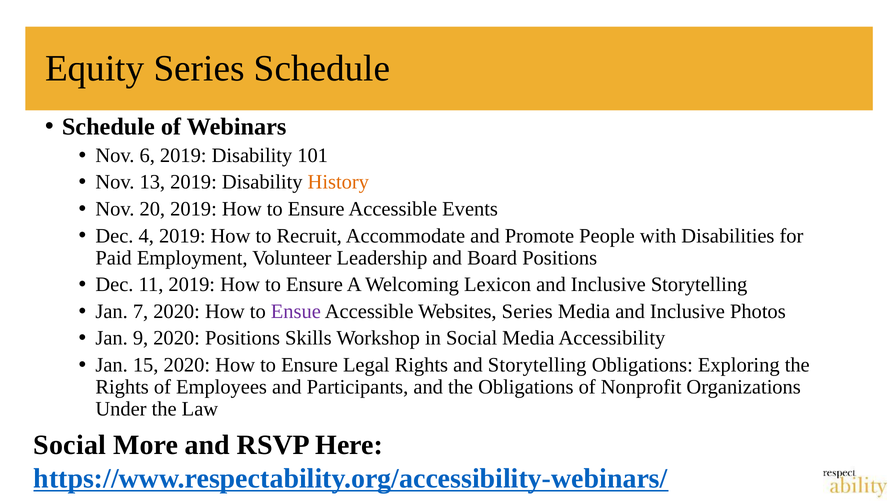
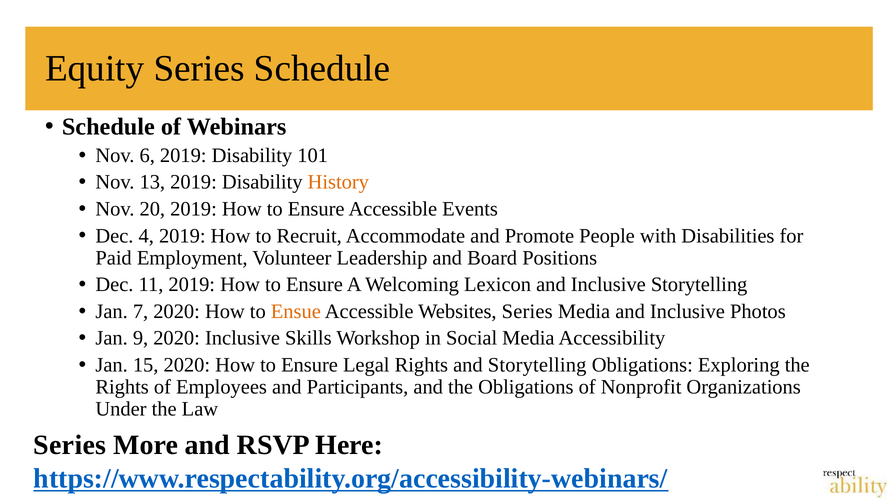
Ensue colour: purple -> orange
2020 Positions: Positions -> Inclusive
Social at (70, 445): Social -> Series
